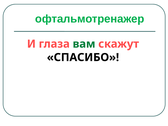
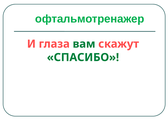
СПАСИБО colour: black -> green
